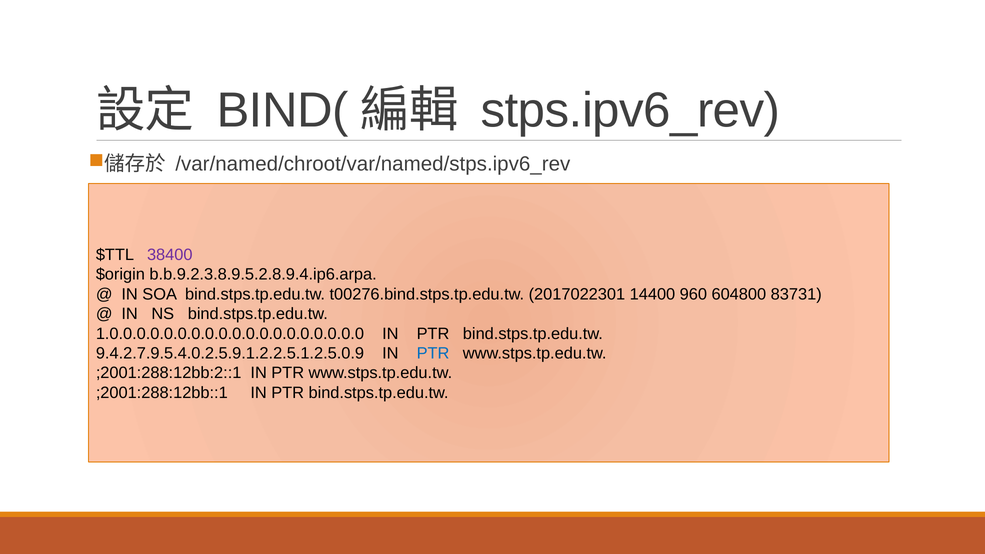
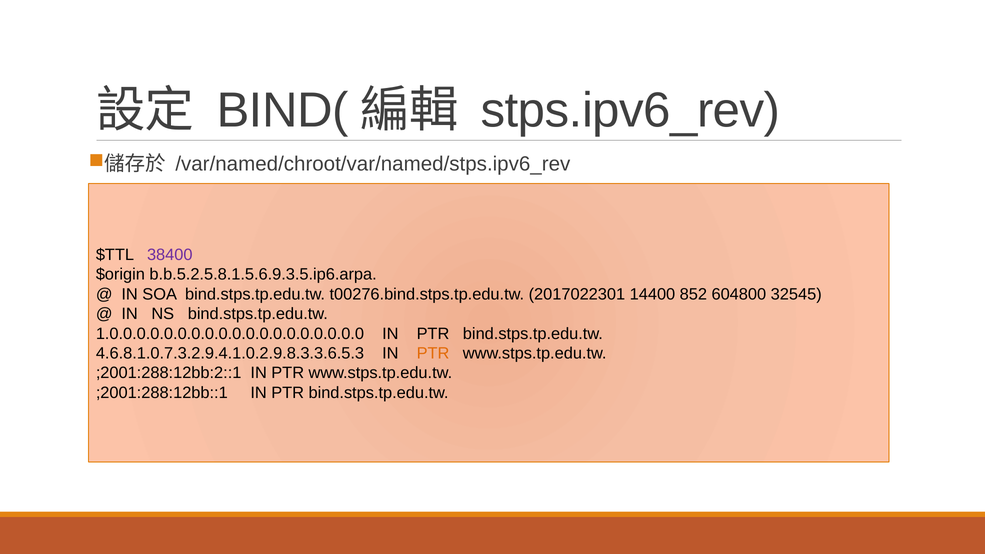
b.b.9.2.3.8.9.5.2.8.9.4.ip6.arpa: b.b.9.2.3.8.9.5.2.8.9.4.ip6.arpa -> b.b.5.2.5.8.1.5.6.9.3.5.ip6.arpa
960: 960 -> 852
83731: 83731 -> 32545
9.4.2.7.9.5.4.0.2.5.9.1.2.2.5.1.2.5.0.9: 9.4.2.7.9.5.4.0.2.5.9.1.2.2.5.1.2.5.0.9 -> 4.6.8.1.0.7.3.2.9.4.1.0.2.9.8.3.3.6.5.3
PTR at (433, 353) colour: blue -> orange
